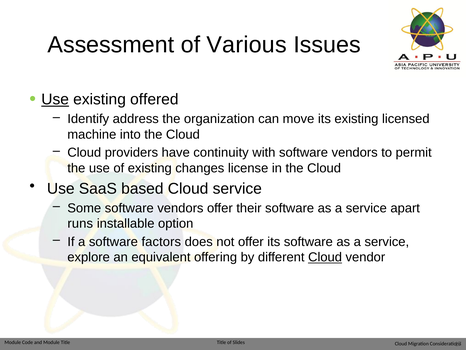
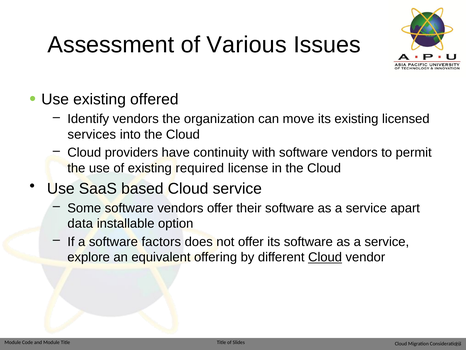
Use at (55, 99) underline: present -> none
Identify address: address -> vendors
machine: machine -> services
changes: changes -> required
runs: runs -> data
